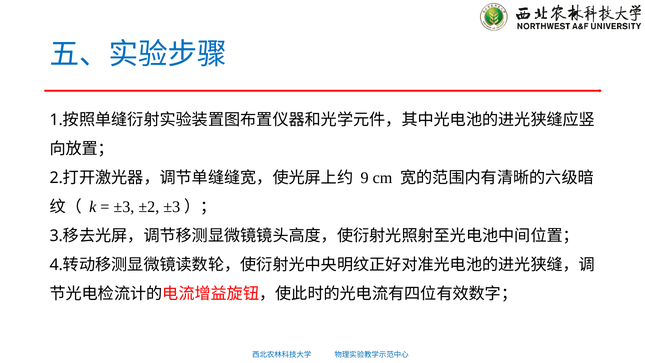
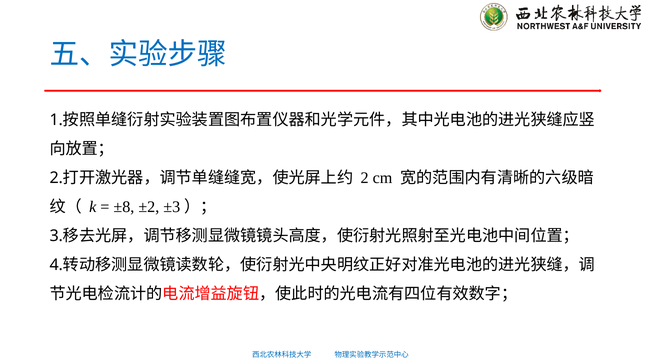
9 at (365, 178): 9 -> 2
±3: ±3 -> ±8
